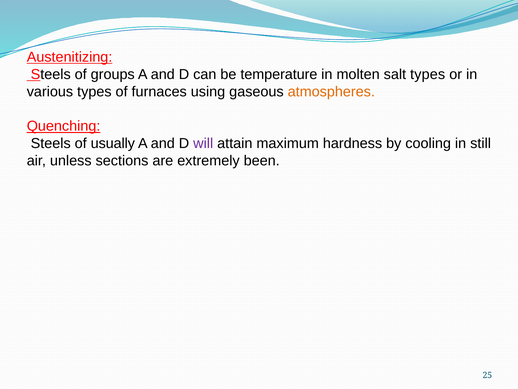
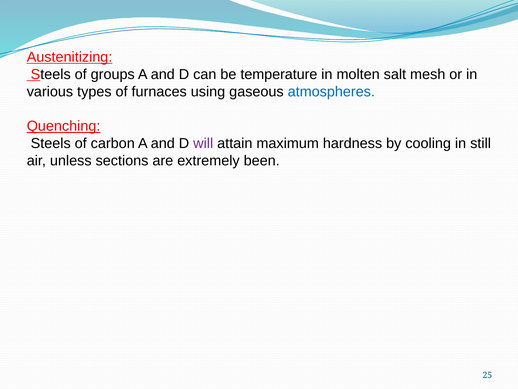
salt types: types -> mesh
atmospheres colour: orange -> blue
usually: usually -> carbon
